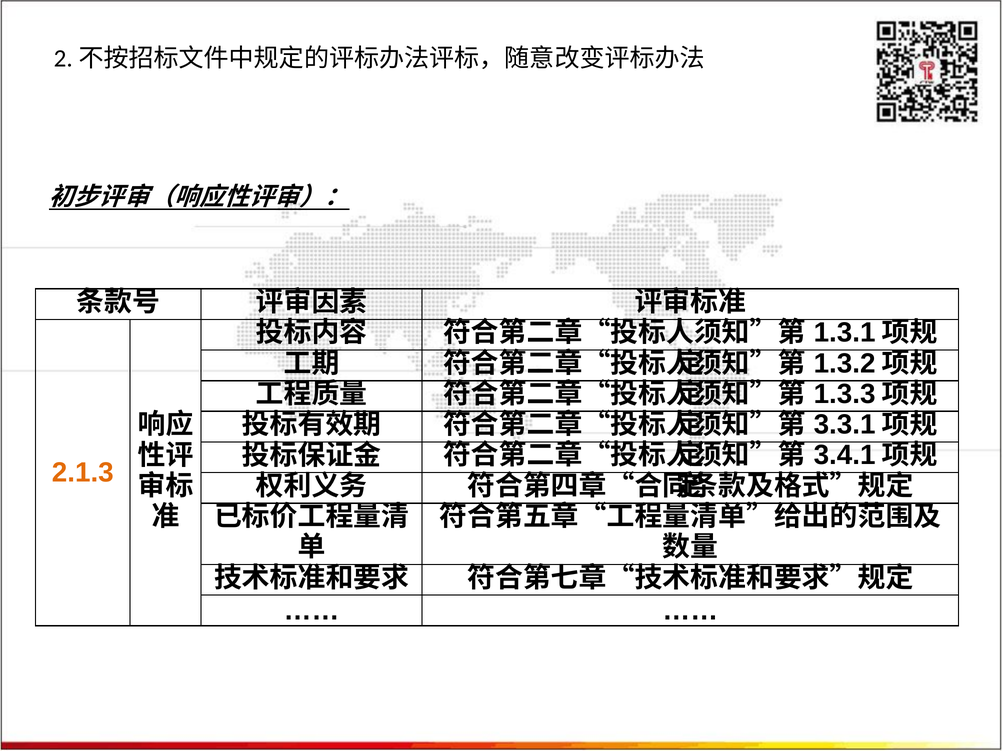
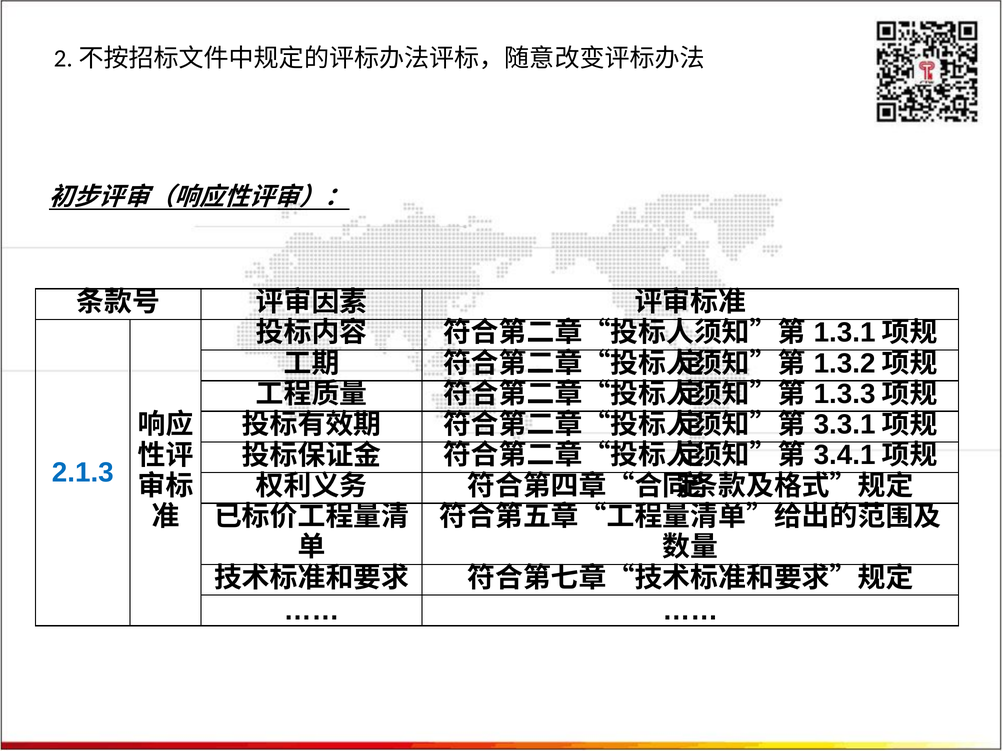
2.1.3 colour: orange -> blue
